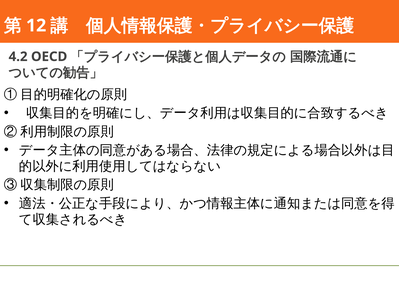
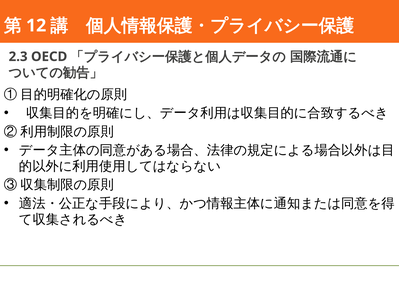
4.2: 4.2 -> 2.3
